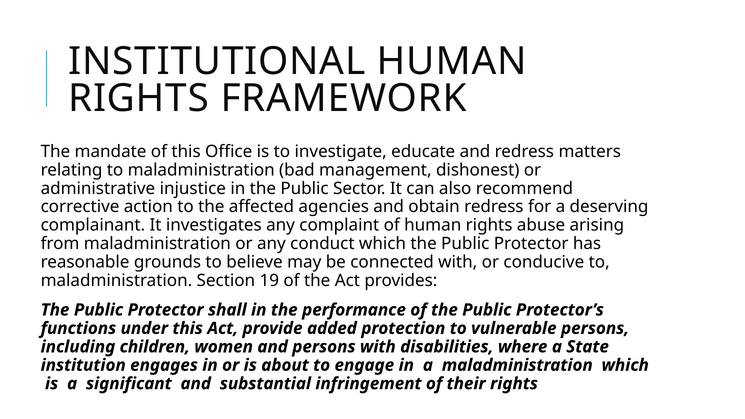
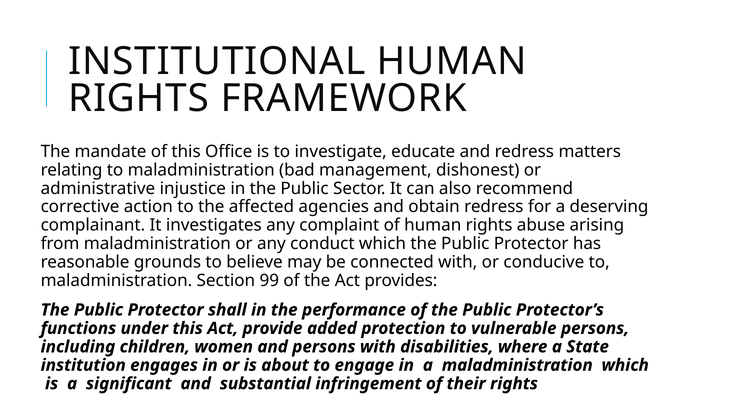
19: 19 -> 99
